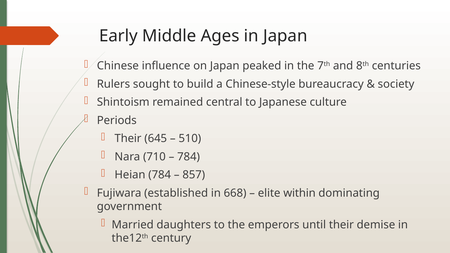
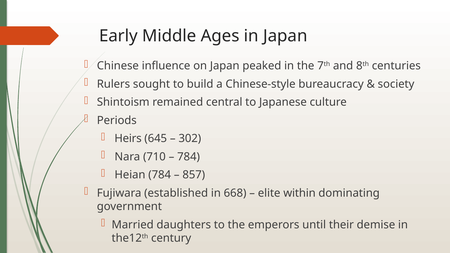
Their at (128, 139): Their -> Heirs
510: 510 -> 302
